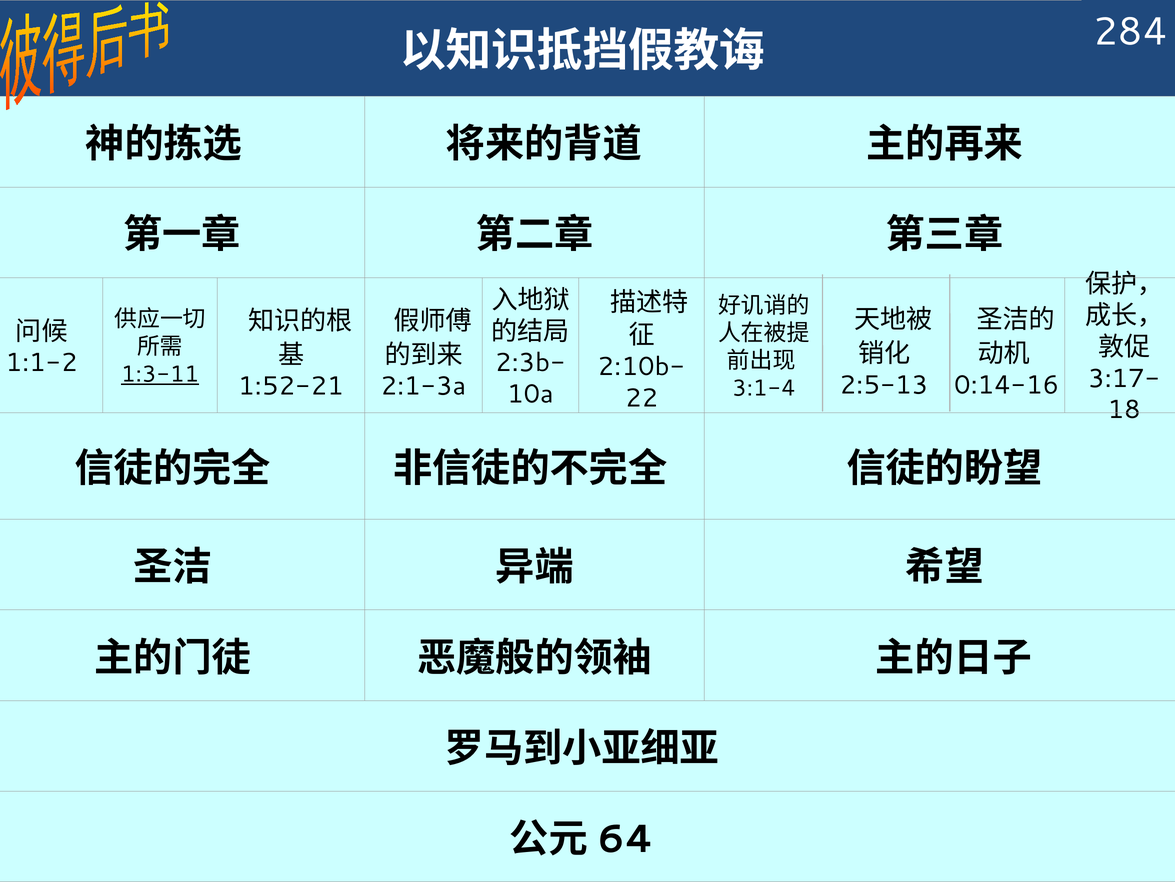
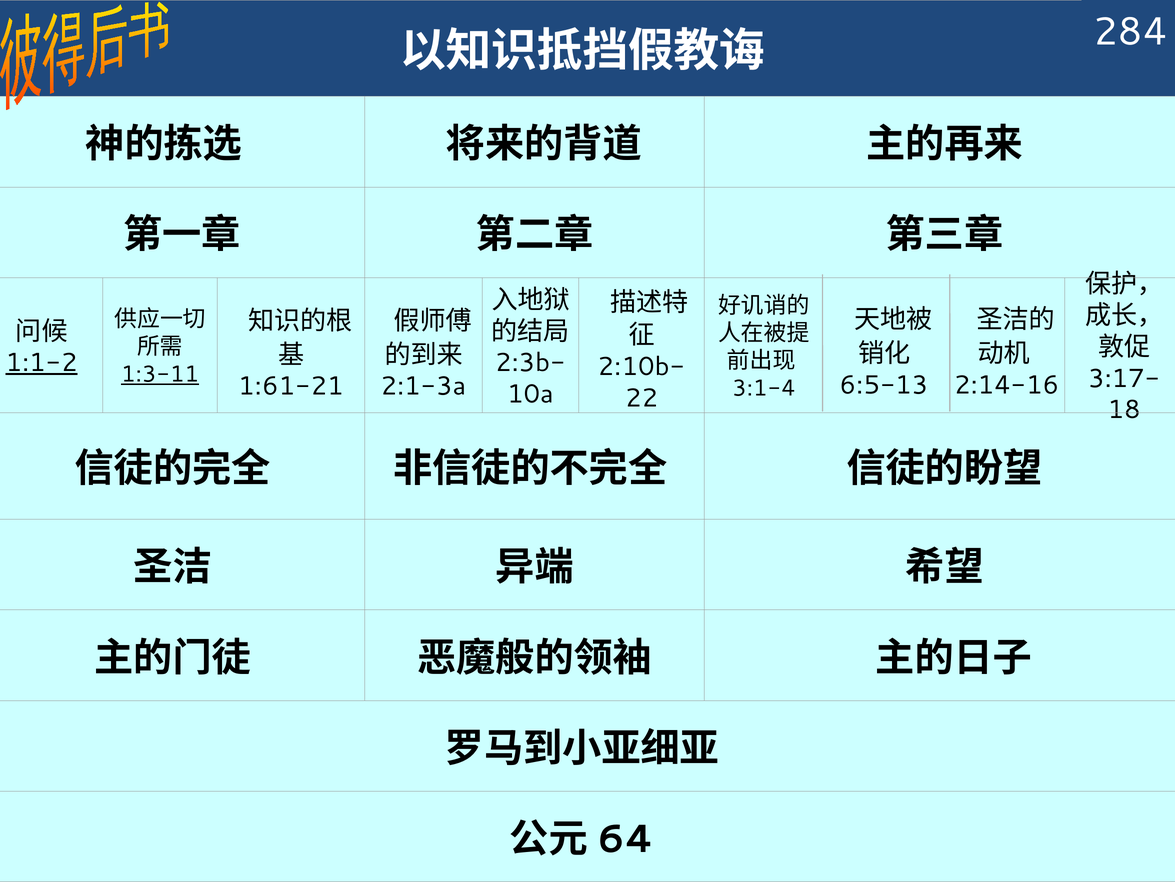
1:1-2 underline: none -> present
2:5-13: 2:5-13 -> 6:5-13
0:14-16: 0:14-16 -> 2:14-16
1:52-21: 1:52-21 -> 1:61-21
